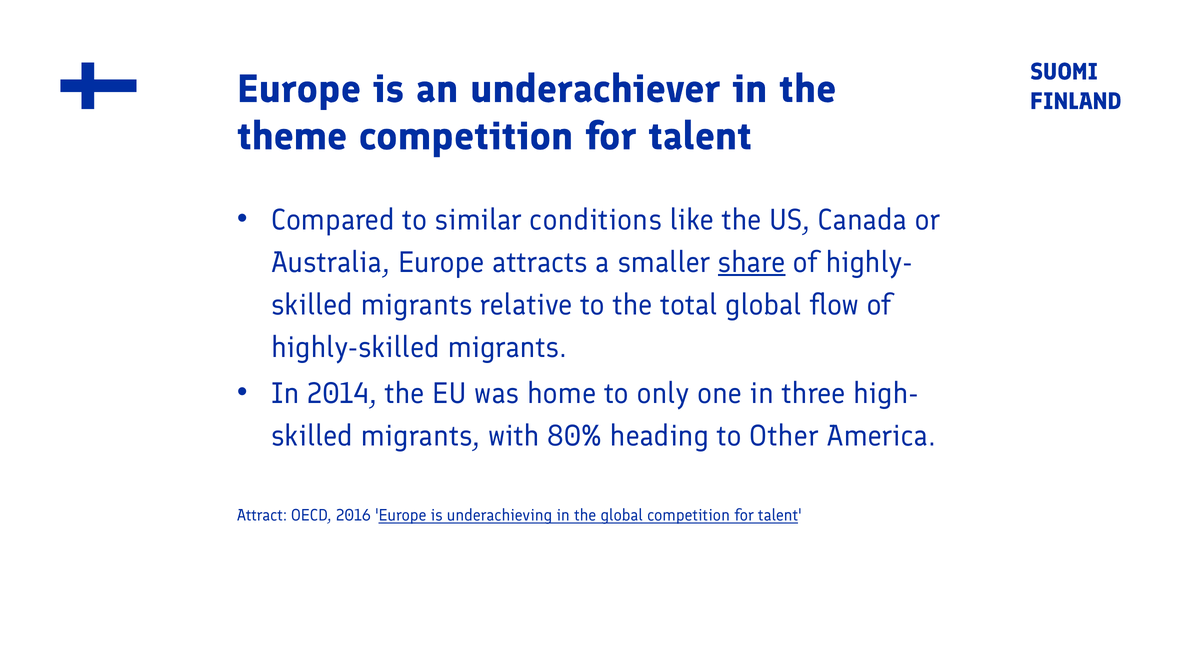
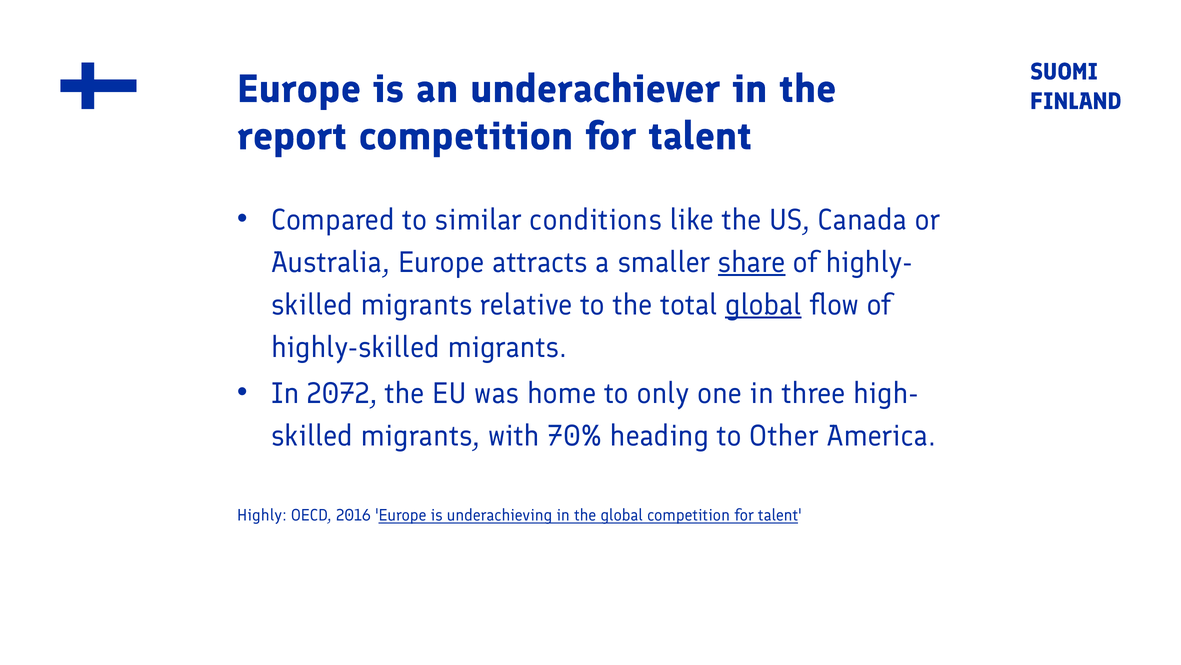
theme: theme -> report
global at (763, 305) underline: none -> present
2014: 2014 -> 2072
80%: 80% -> 70%
Attract: Attract -> Highly
